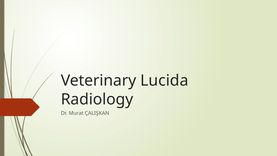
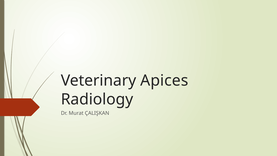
Lucida: Lucida -> Apices
